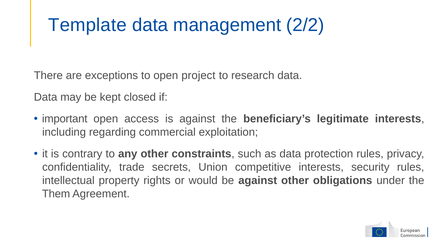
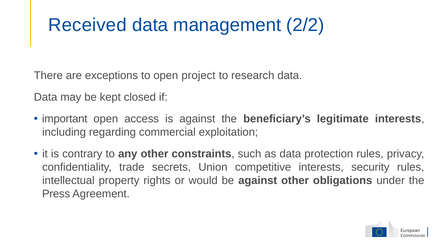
Template: Template -> Received
Them: Them -> Press
